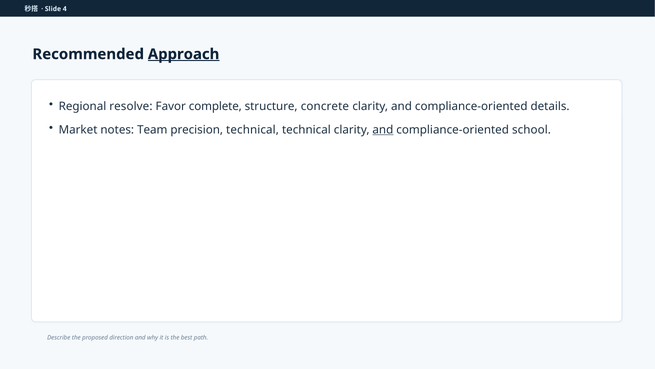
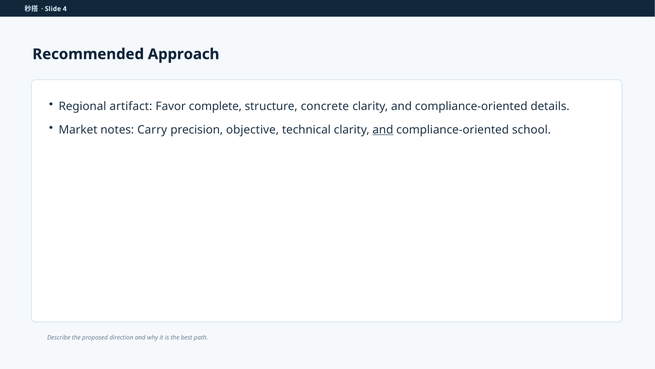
Approach underline: present -> none
resolve: resolve -> artifact
Team: Team -> Carry
precision technical: technical -> objective
